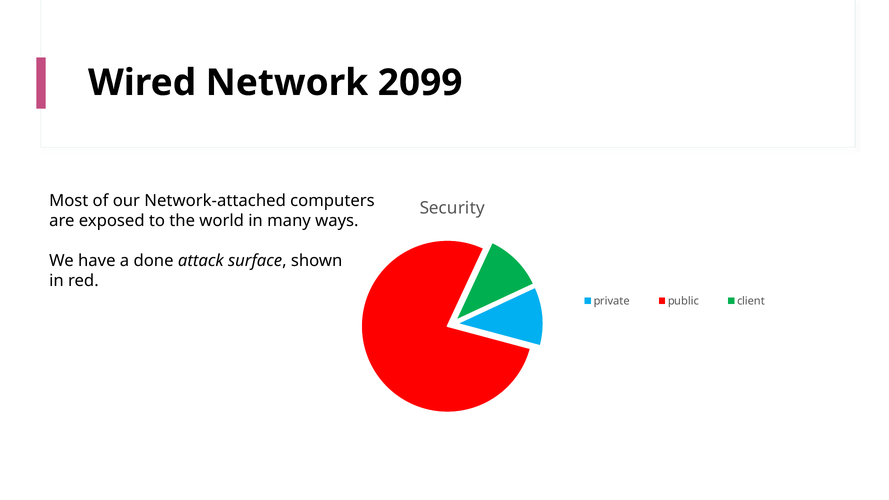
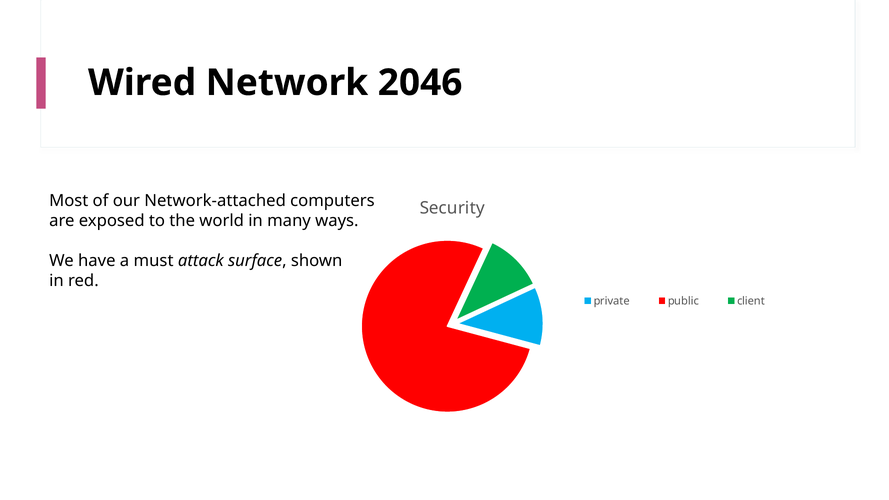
2099: 2099 -> 2046
done: done -> must
